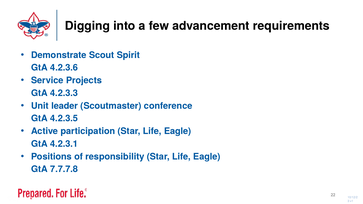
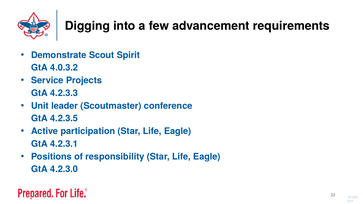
4.2.3.6: 4.2.3.6 -> 4.0.3.2
7.7.7.8: 7.7.7.8 -> 4.2.3.0
